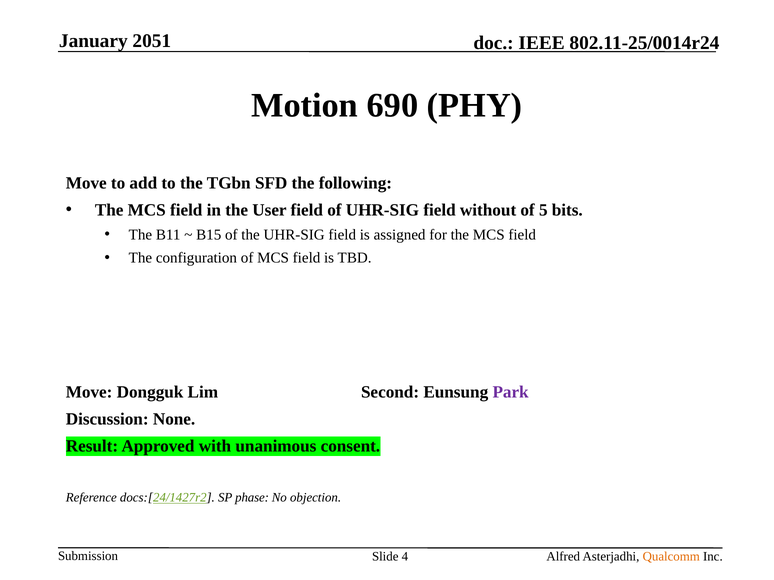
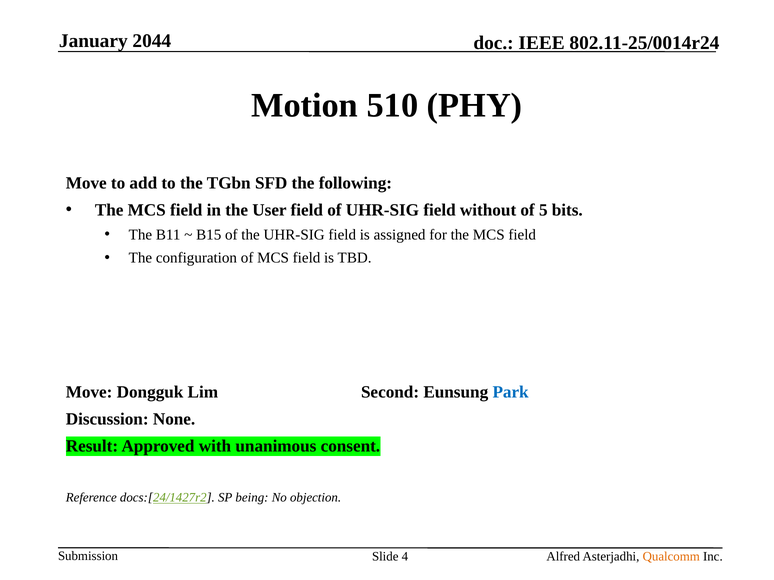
2051: 2051 -> 2044
690: 690 -> 510
Park colour: purple -> blue
phase: phase -> being
